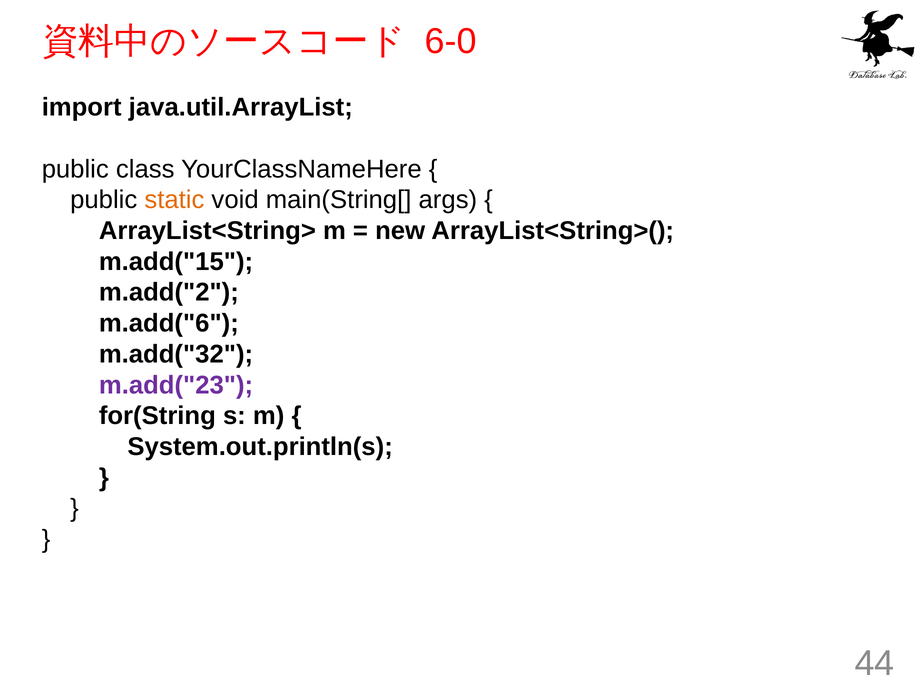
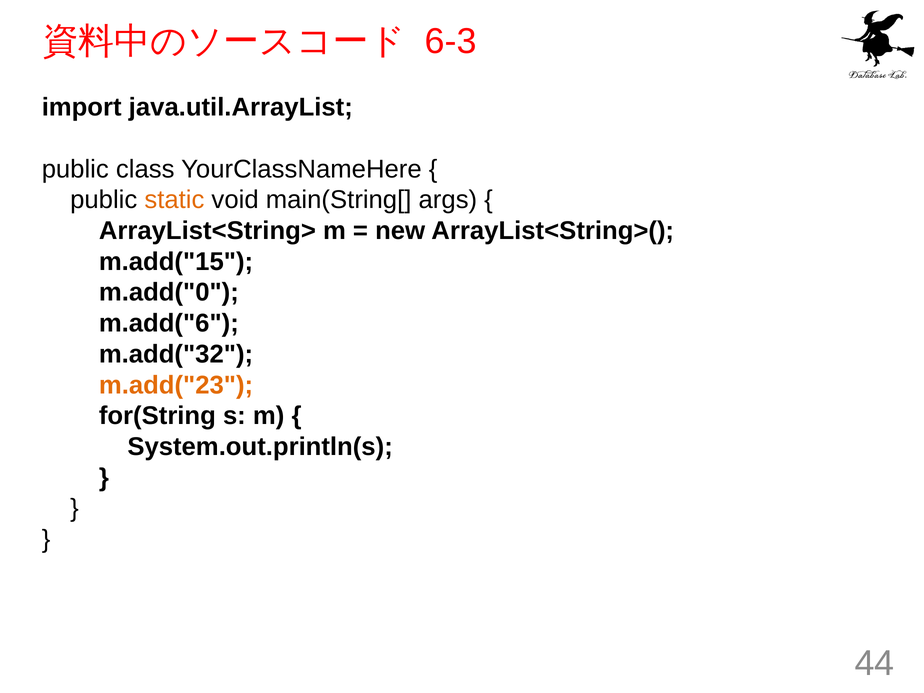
6-0: 6-0 -> 6-3
m.add("2: m.add("2 -> m.add("0
m.add("23 colour: purple -> orange
